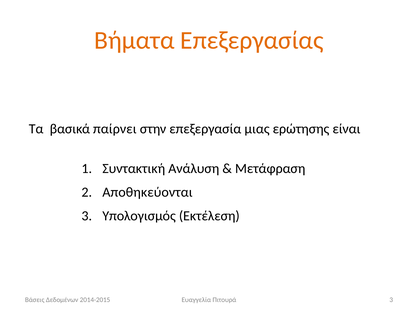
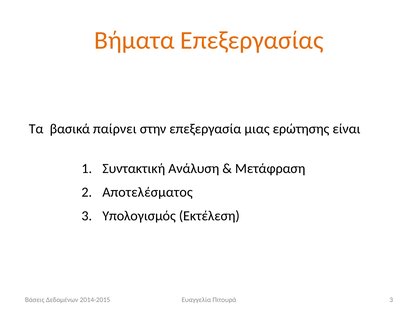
Αποθηκεύονται: Αποθηκεύονται -> Αποτελέσματος
